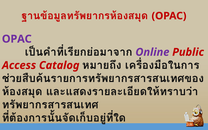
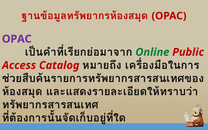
Online colour: purple -> green
